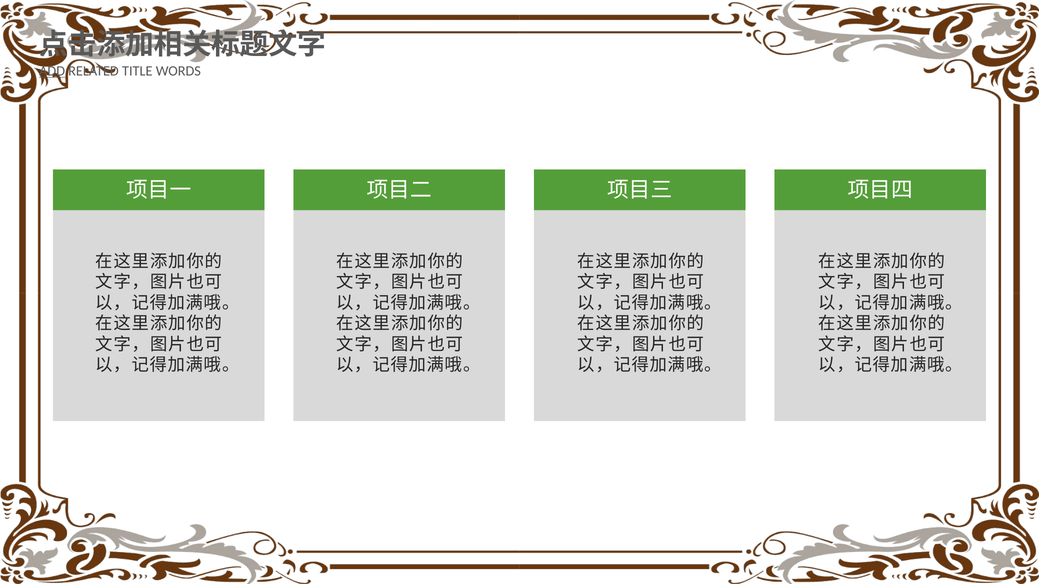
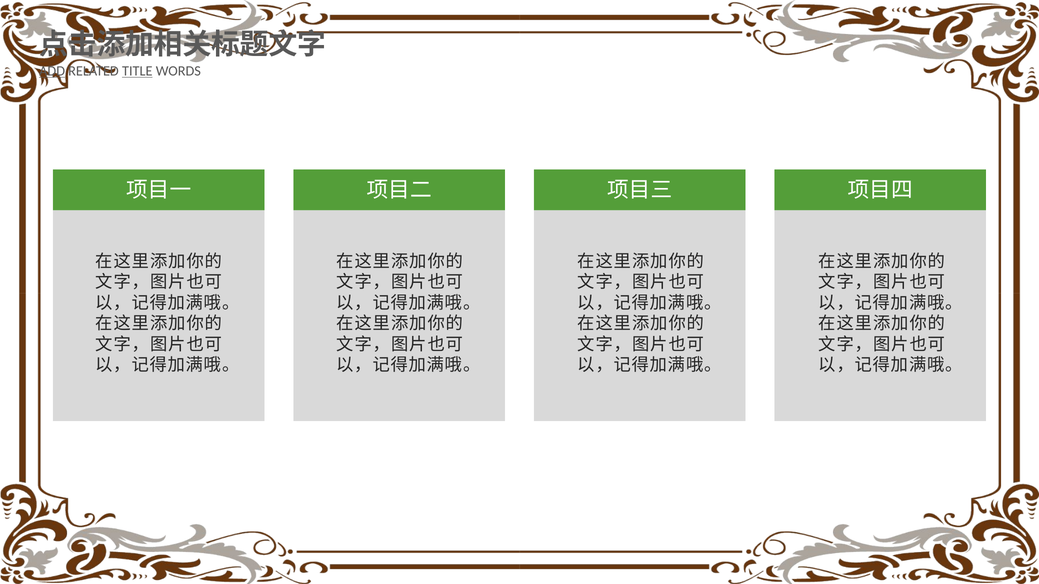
TITLE underline: none -> present
